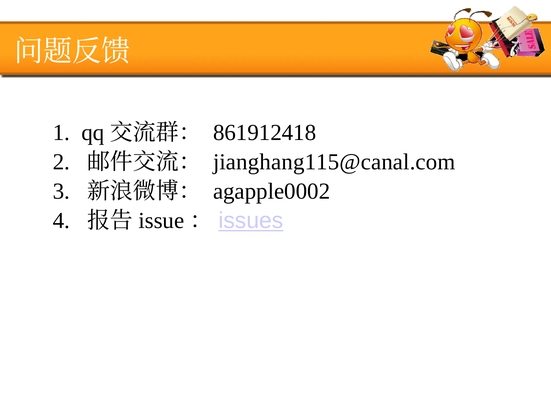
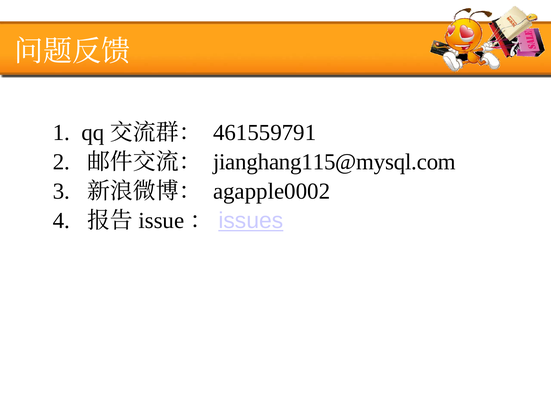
861912418: 861912418 -> 461559791
jianghang115@canal.com: jianghang115@canal.com -> jianghang115@mysql.com
